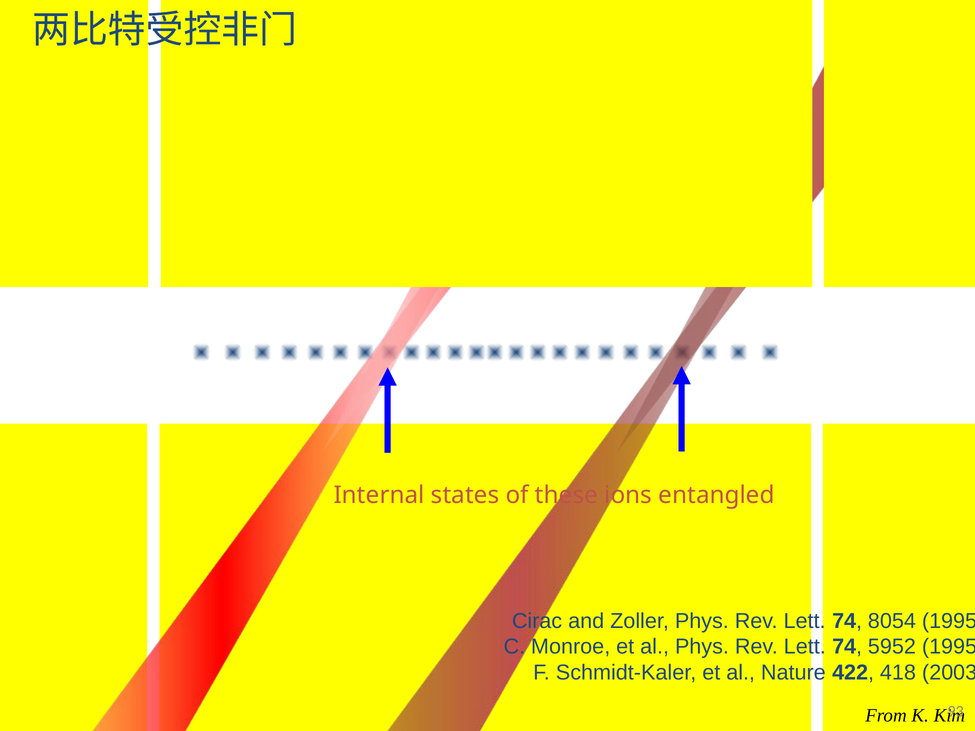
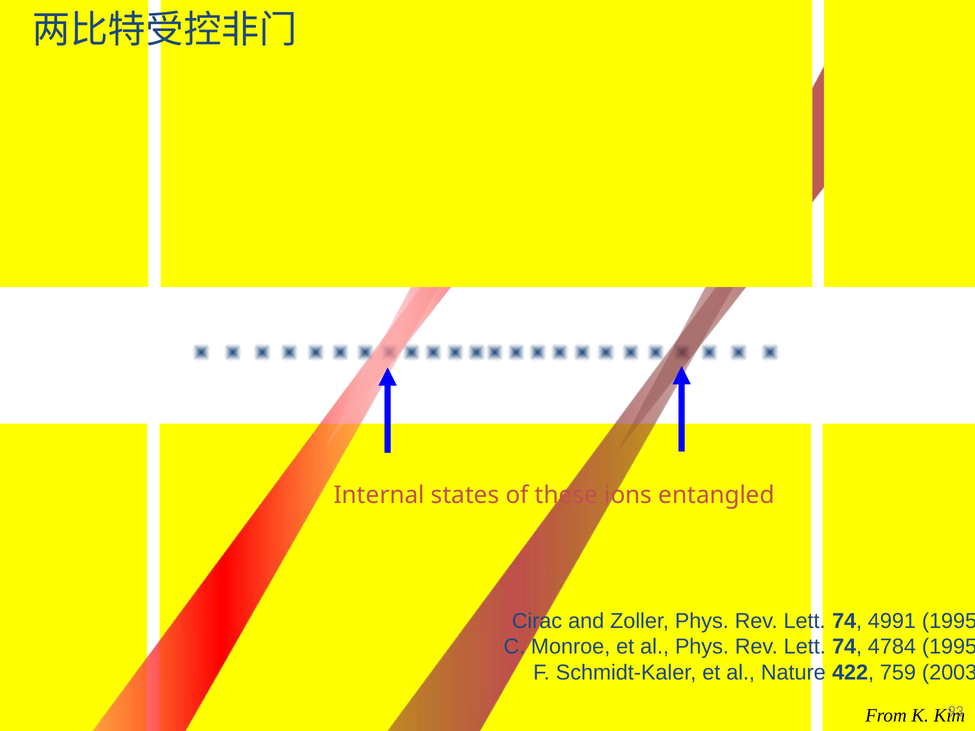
8054: 8054 -> 4991
5952: 5952 -> 4784
418: 418 -> 759
